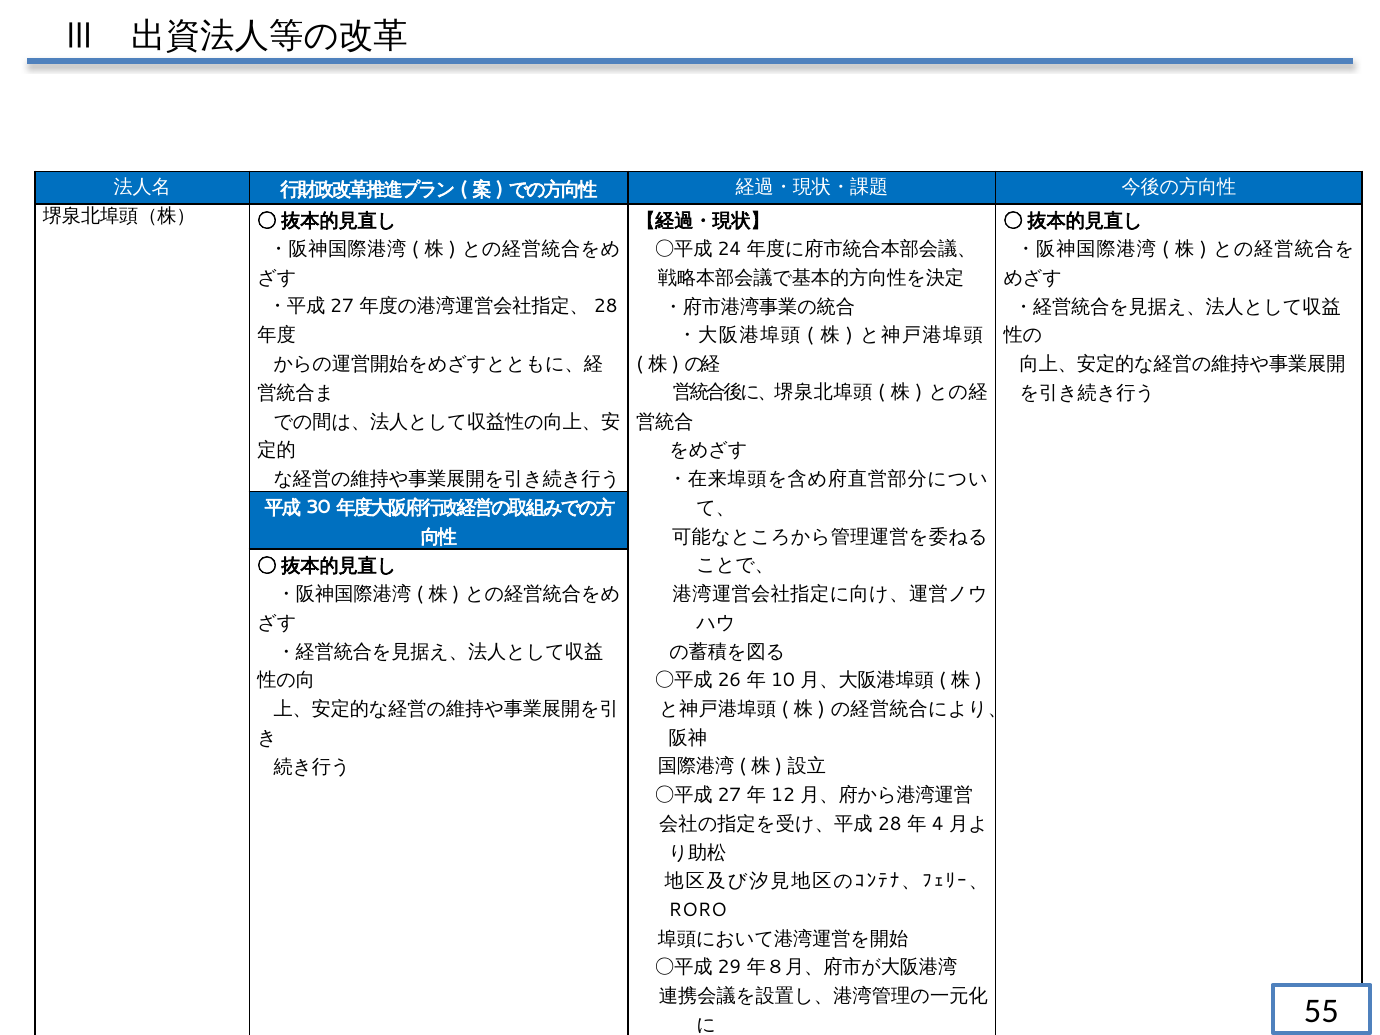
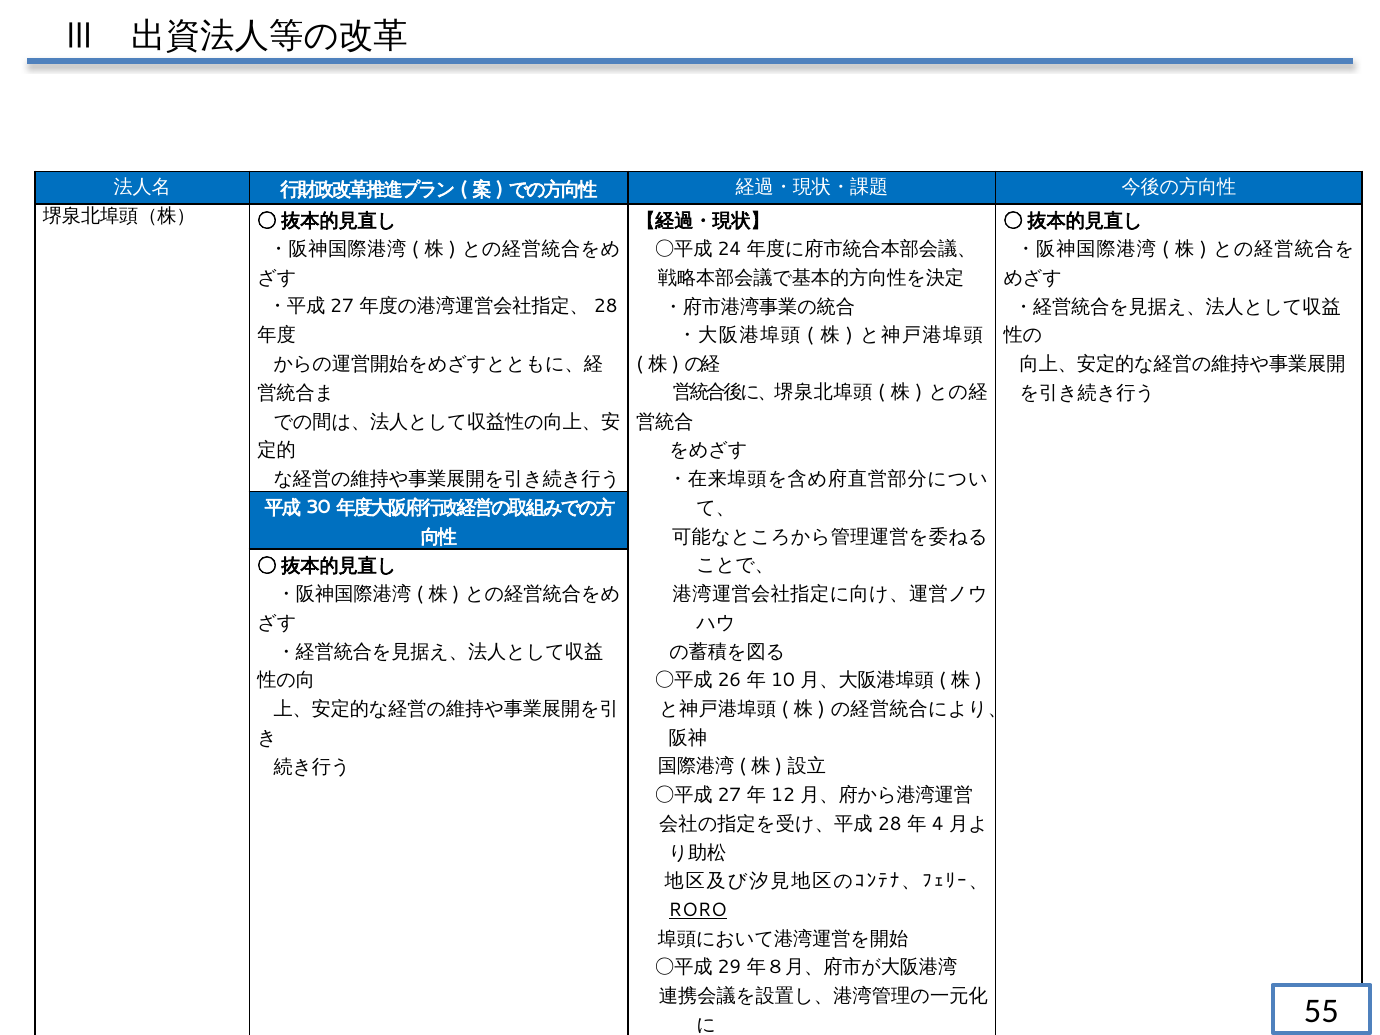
RORO underline: none -> present
